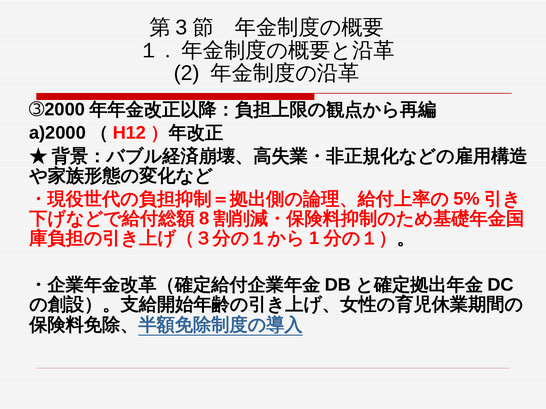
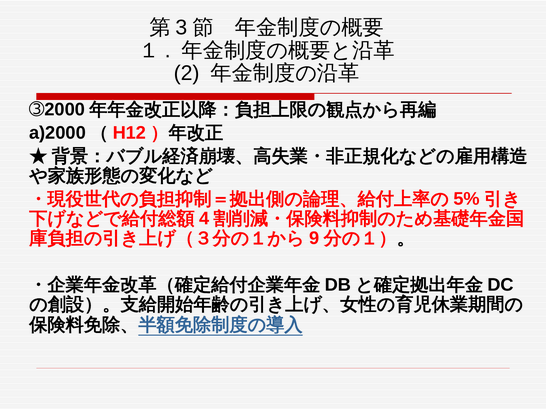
8: 8 -> 4
1: 1 -> 9
